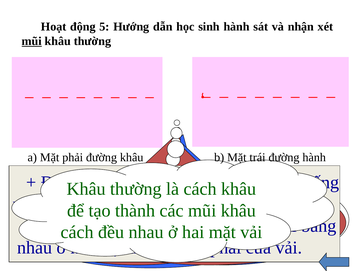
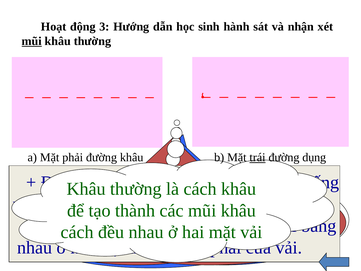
5: 5 -> 3
trái at (257, 157) underline: none -> present
đường hành: hành -> dụng
